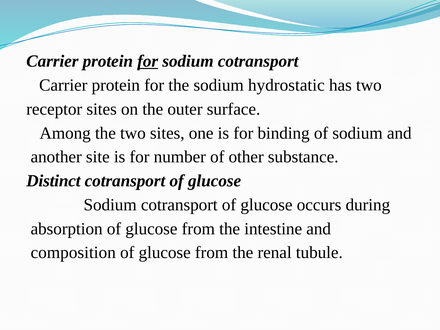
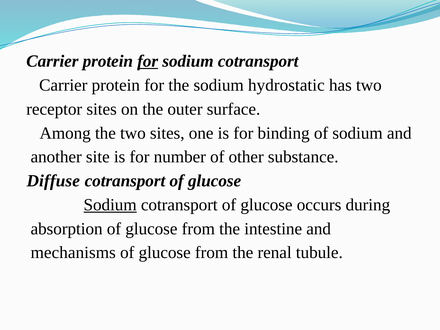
Distinct: Distinct -> Diffuse
Sodium at (110, 205) underline: none -> present
composition: composition -> mechanisms
